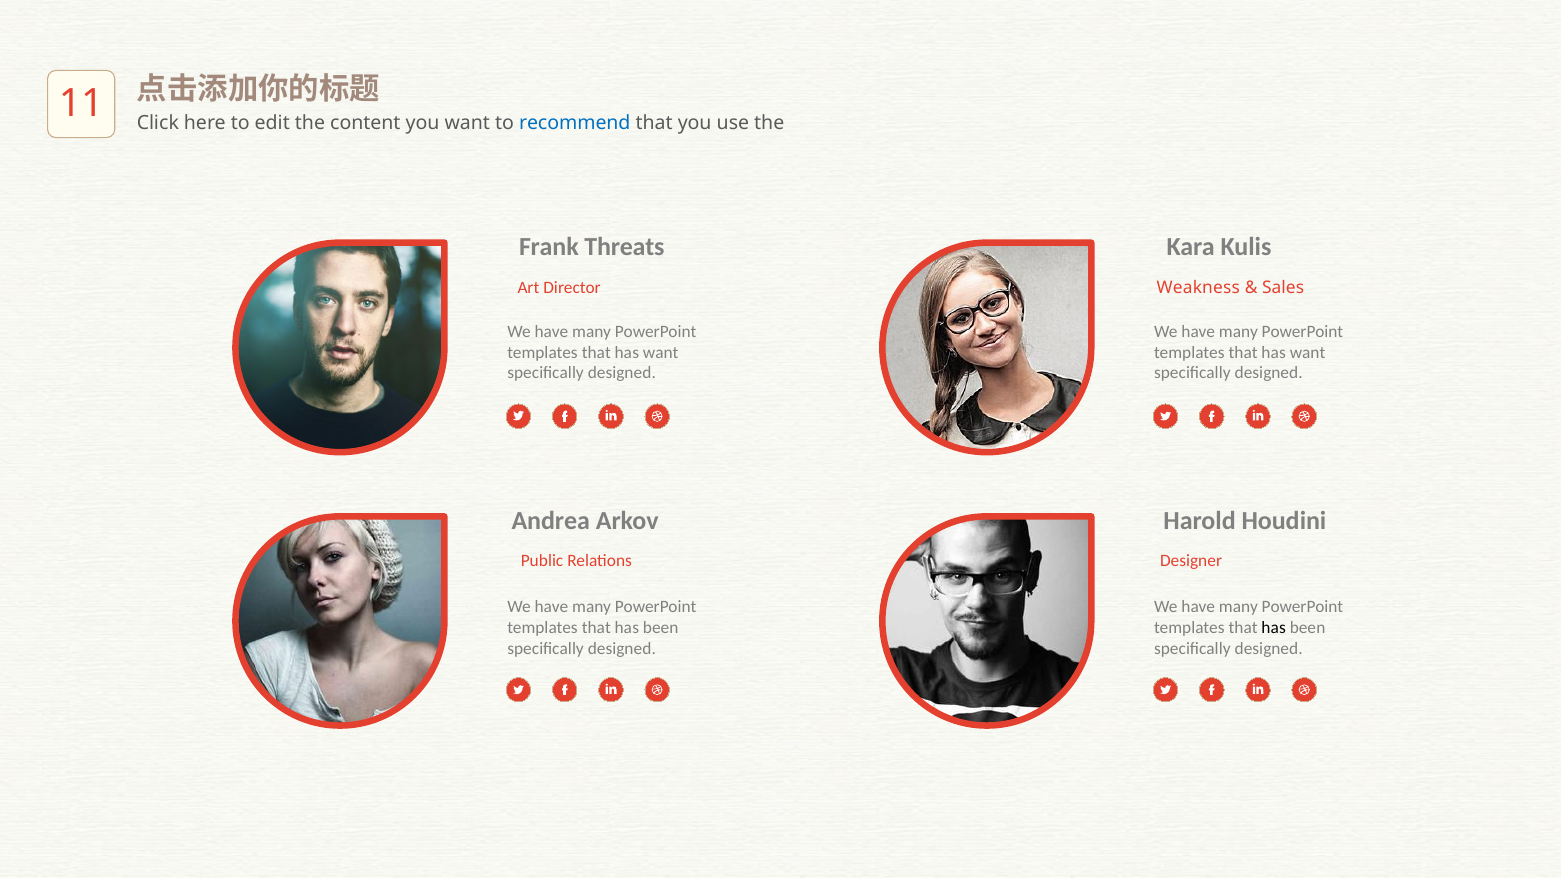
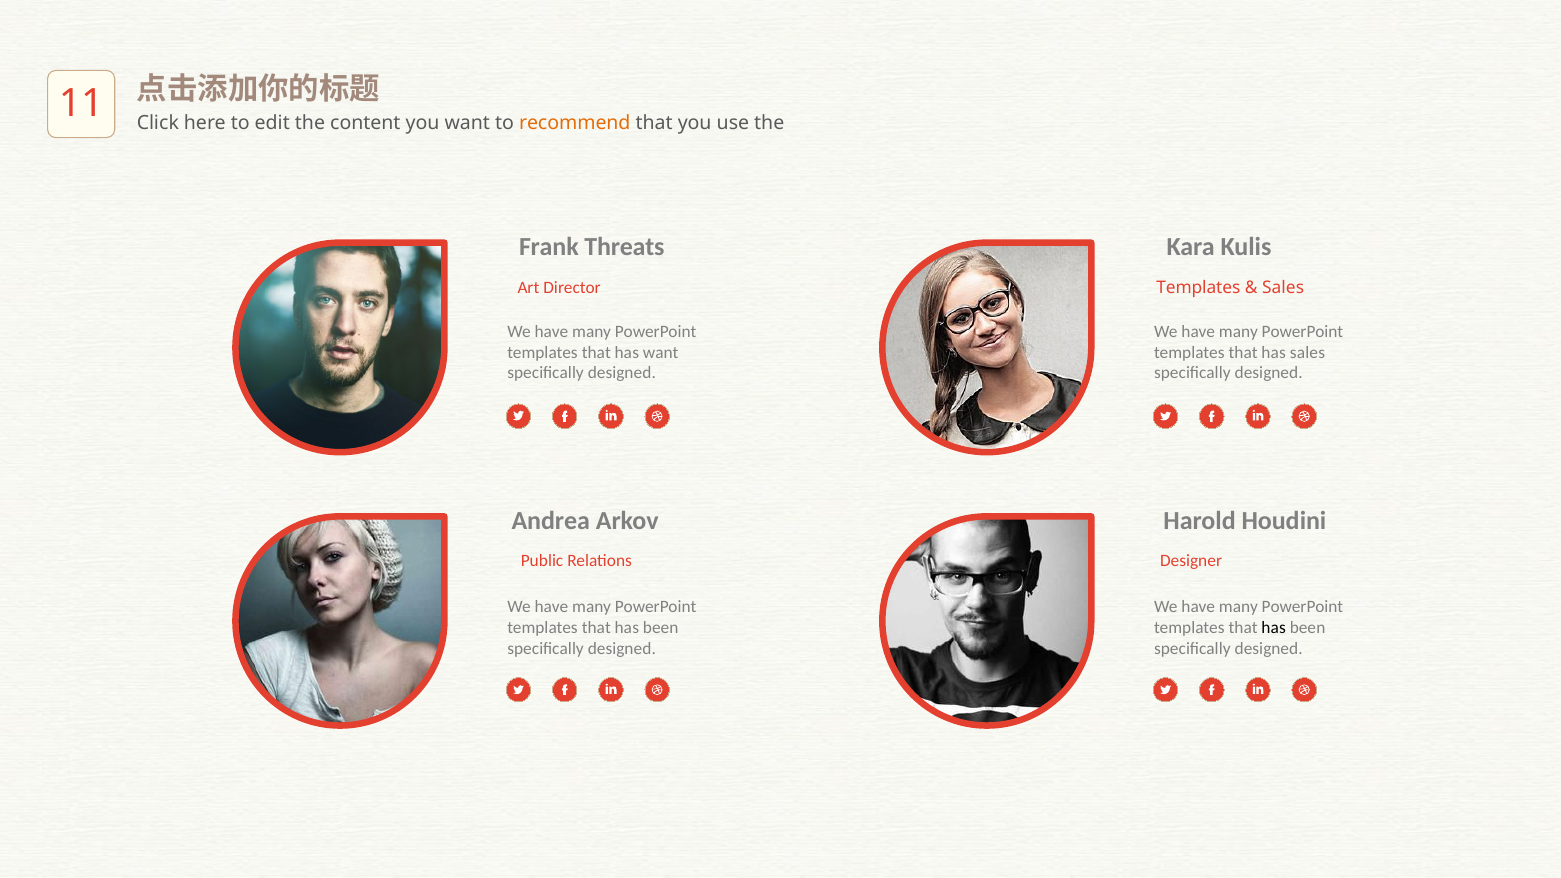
recommend colour: blue -> orange
Weakness at (1198, 287): Weakness -> Templates
want at (1308, 352): want -> sales
